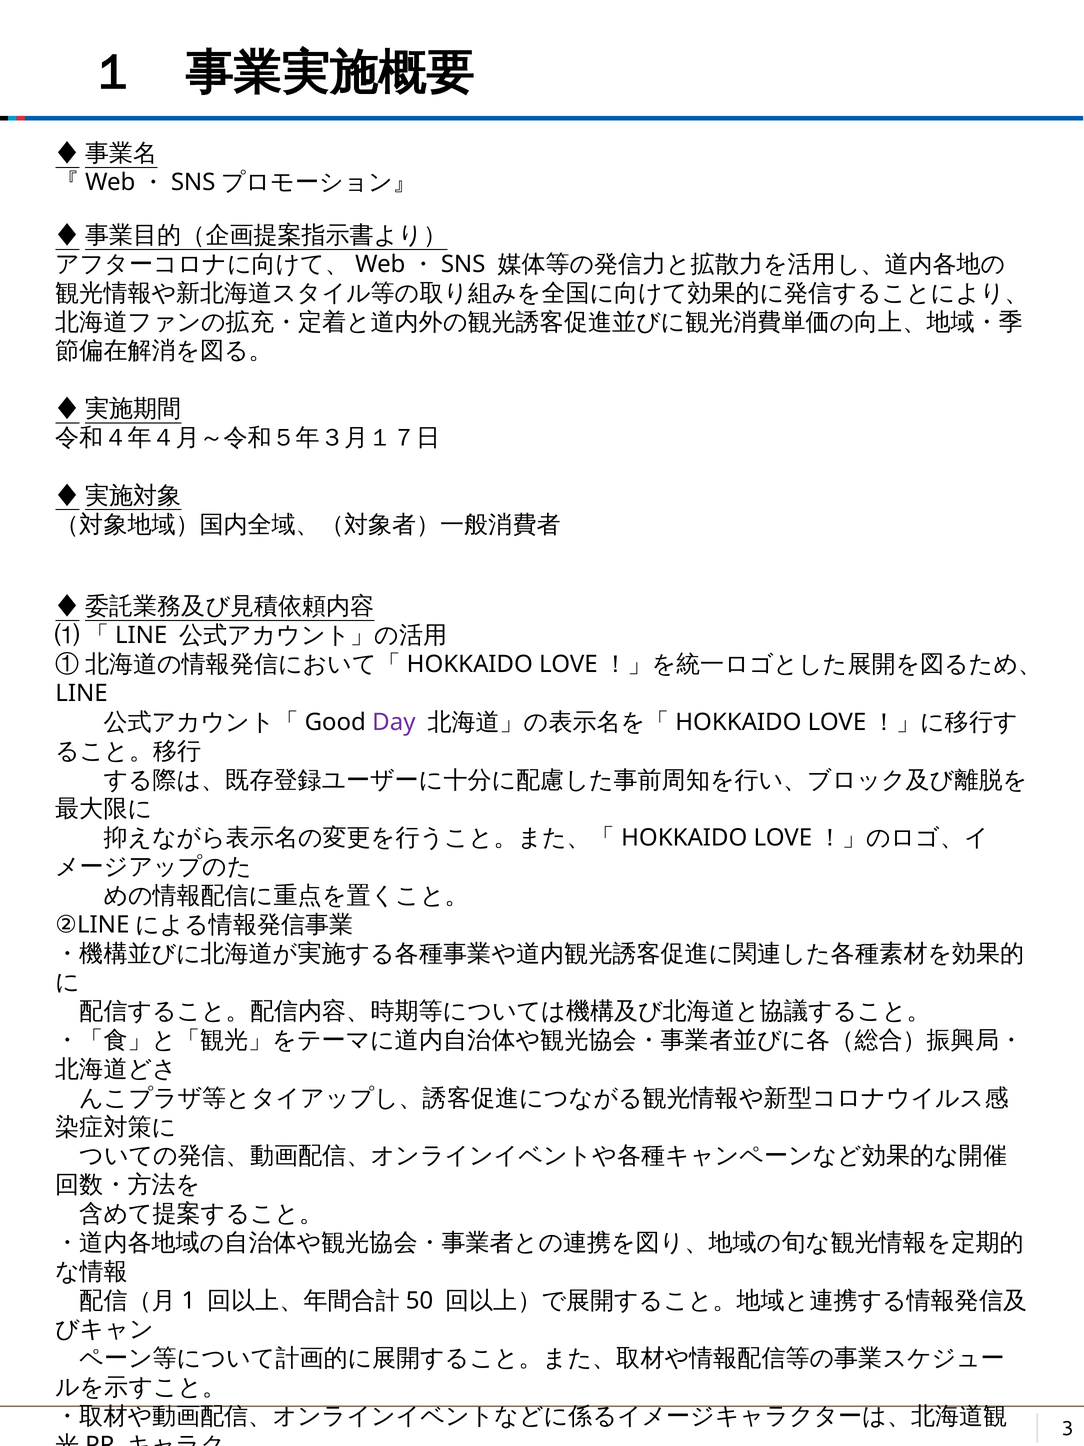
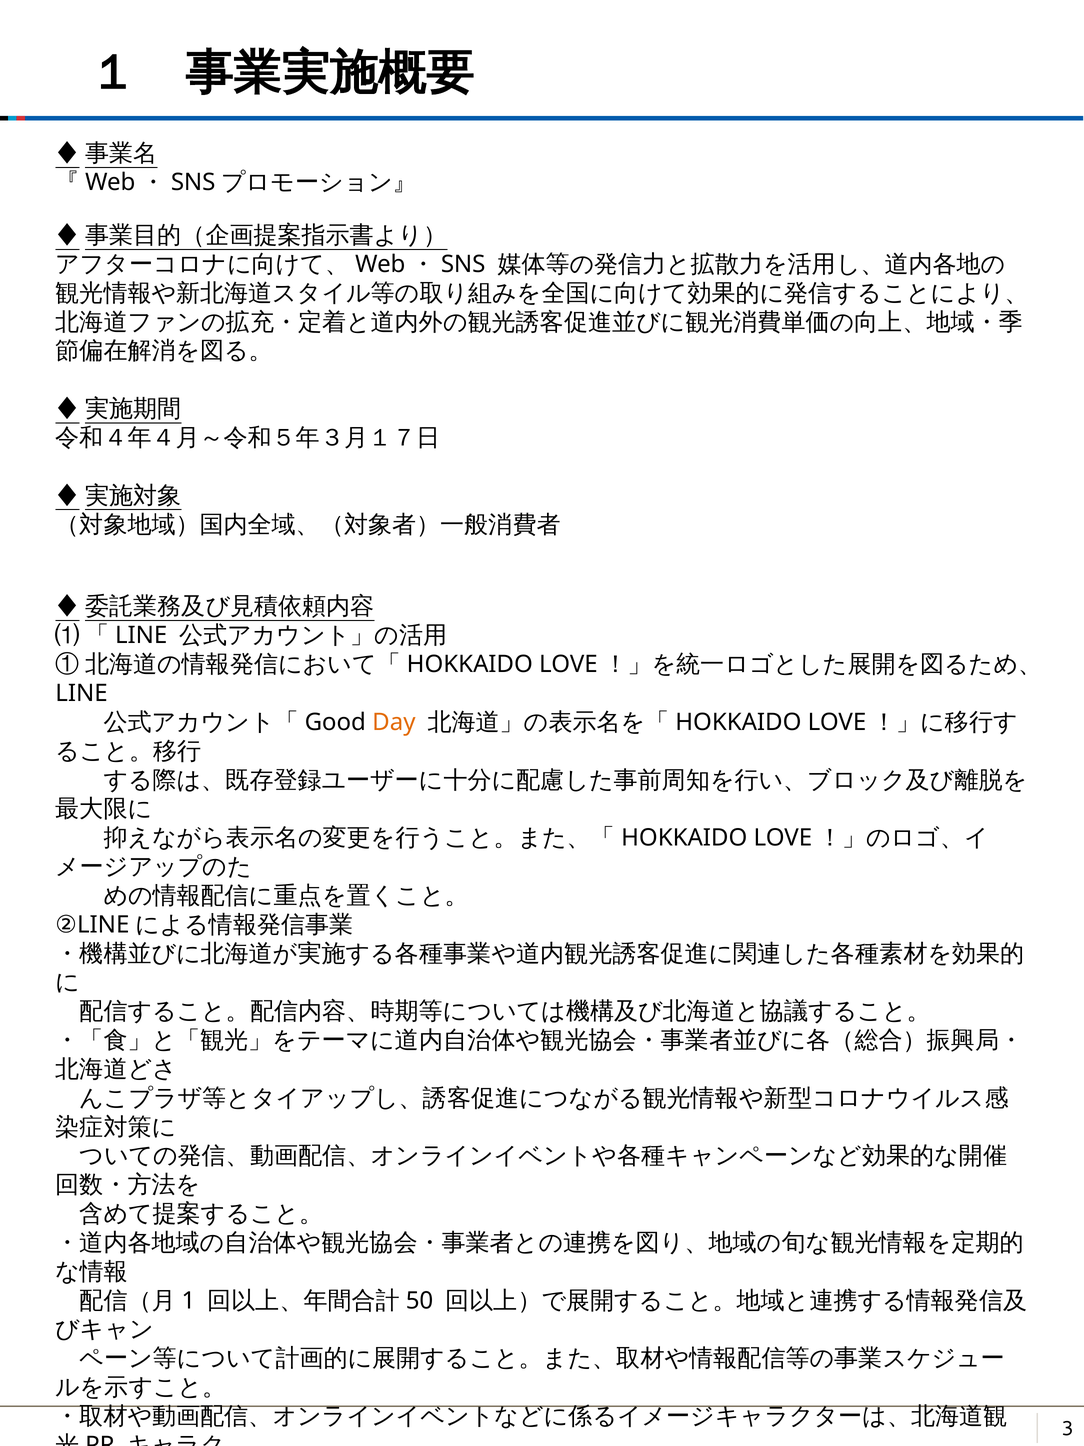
Day colour: purple -> orange
